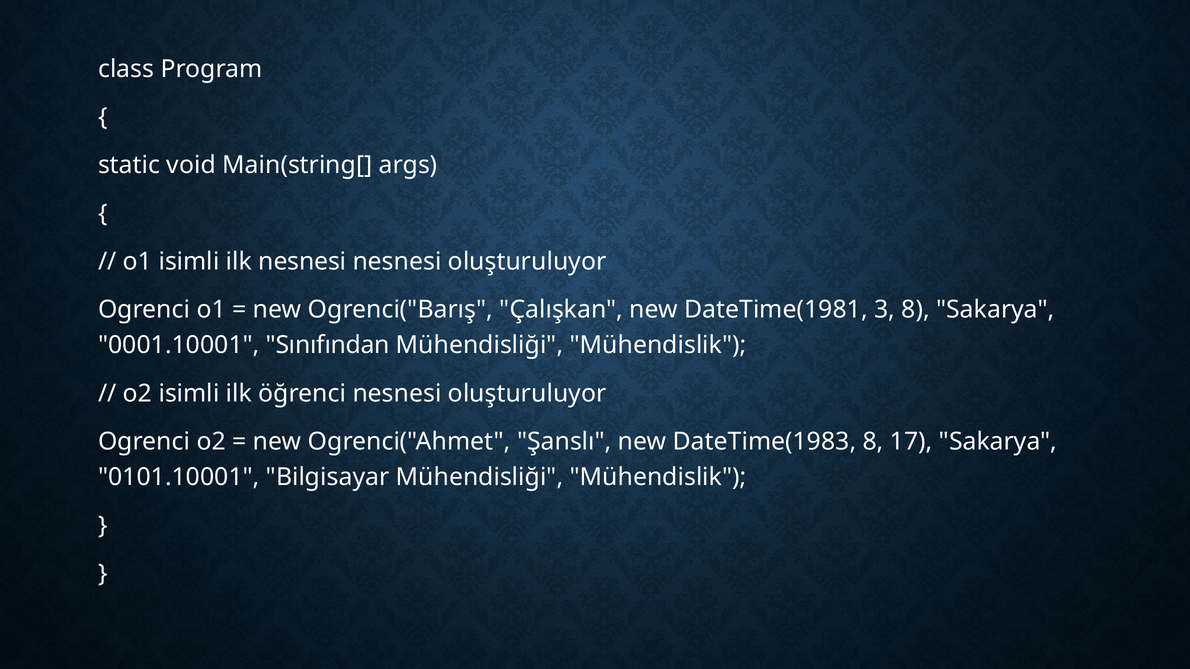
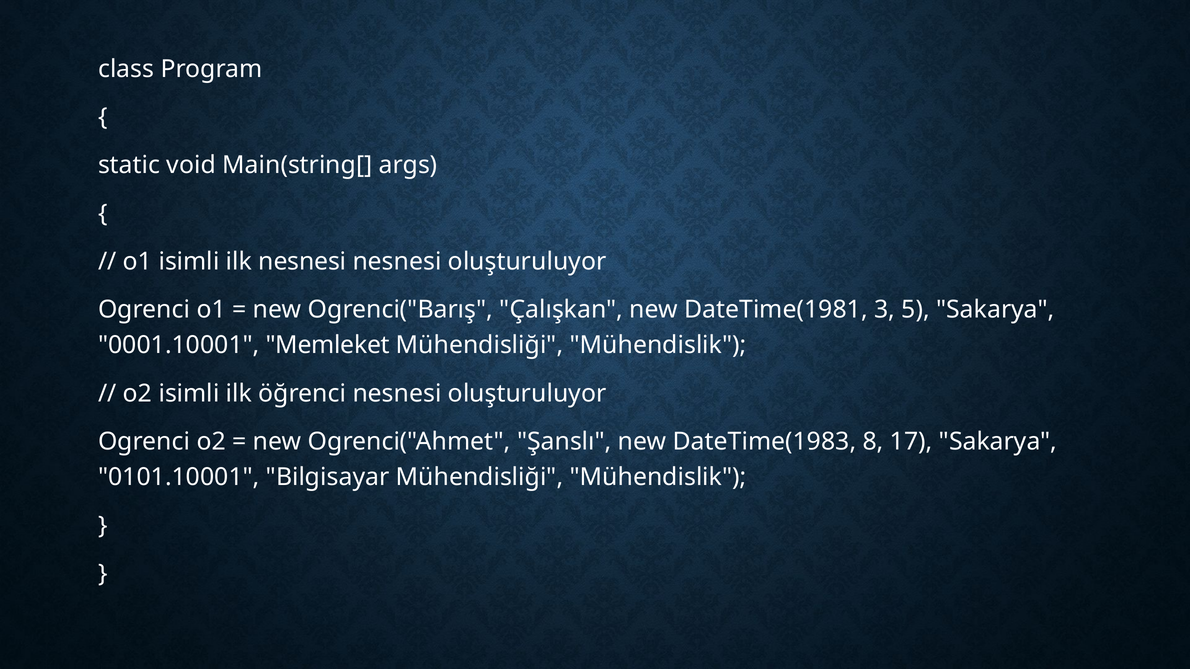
3 8: 8 -> 5
Sınıfından: Sınıfından -> Memleket
